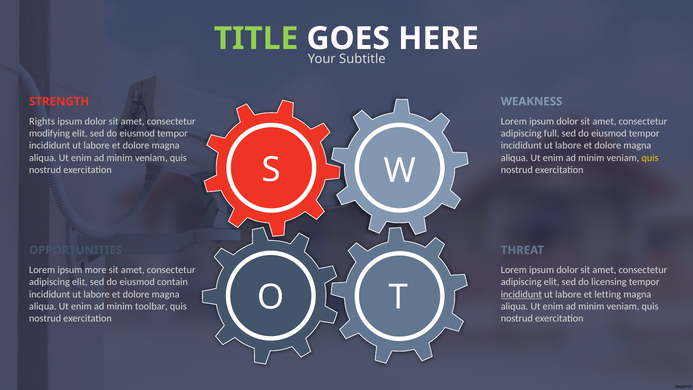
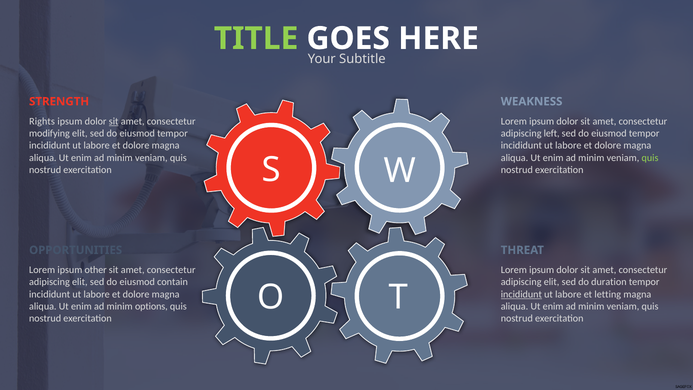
sit at (114, 121) underline: none -> present
full: full -> left
quis at (650, 158) colour: yellow -> light green
more: more -> other
licensing: licensing -> duration
toolbar: toolbar -> options
